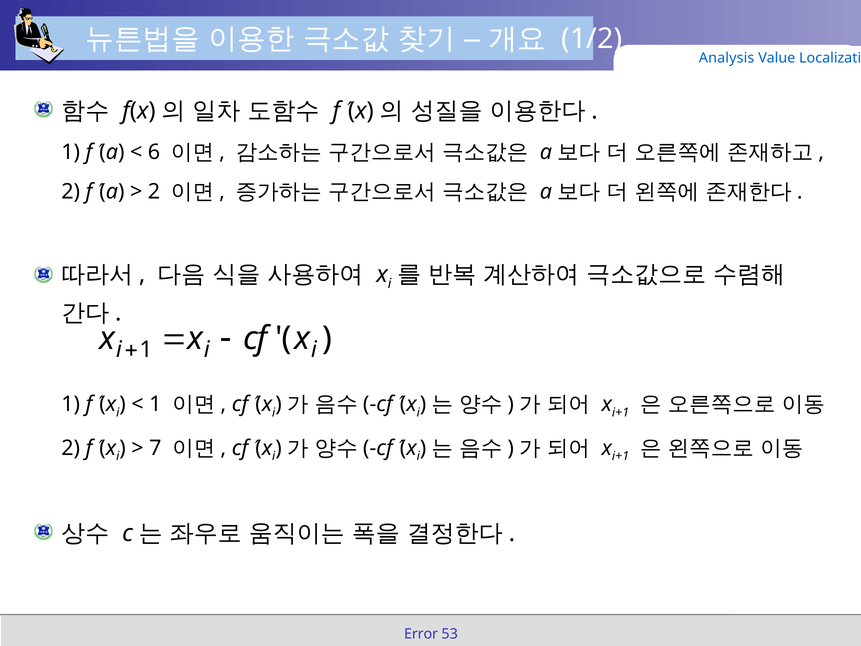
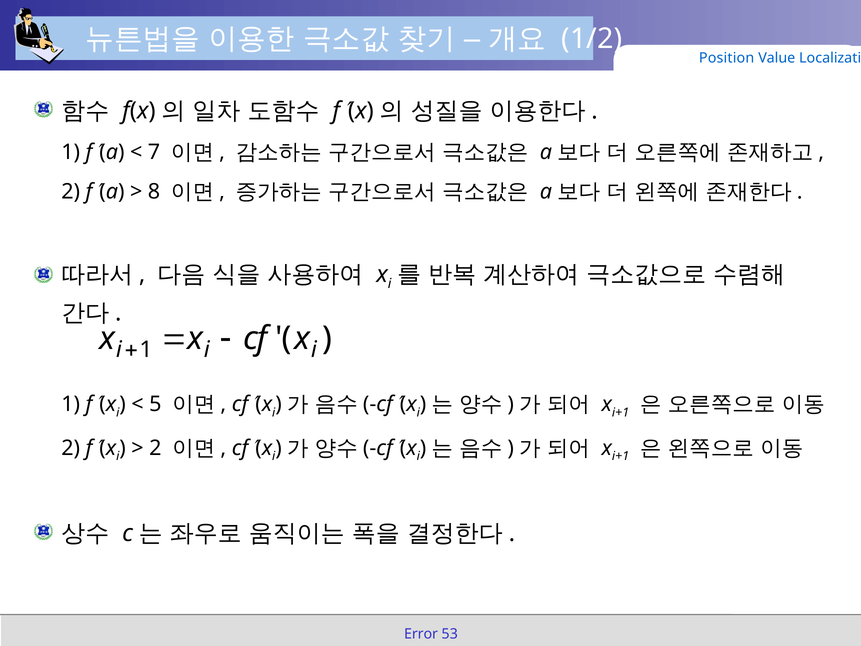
Analysis: Analysis -> Position
6: 6 -> 7
2 at (154, 192): 2 -> 8
1 at (155, 404): 1 -> 5
7 at (155, 448): 7 -> 2
